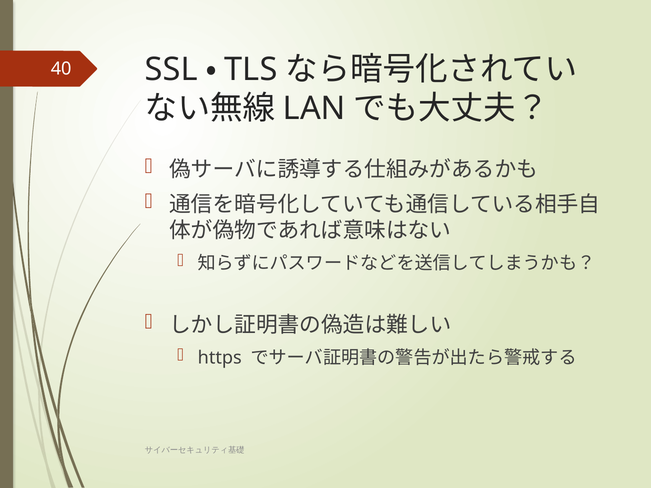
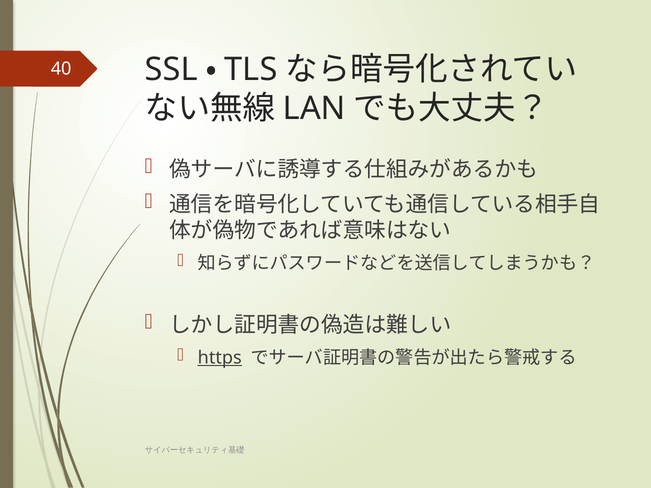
https underline: none -> present
